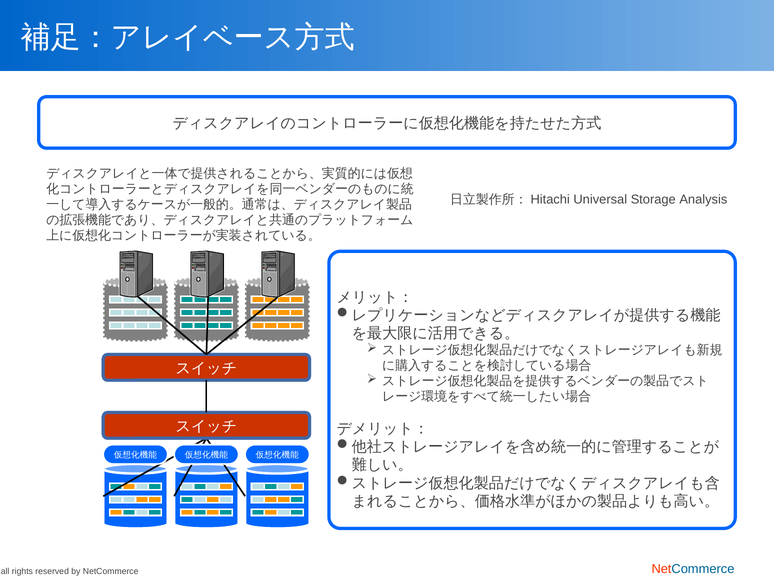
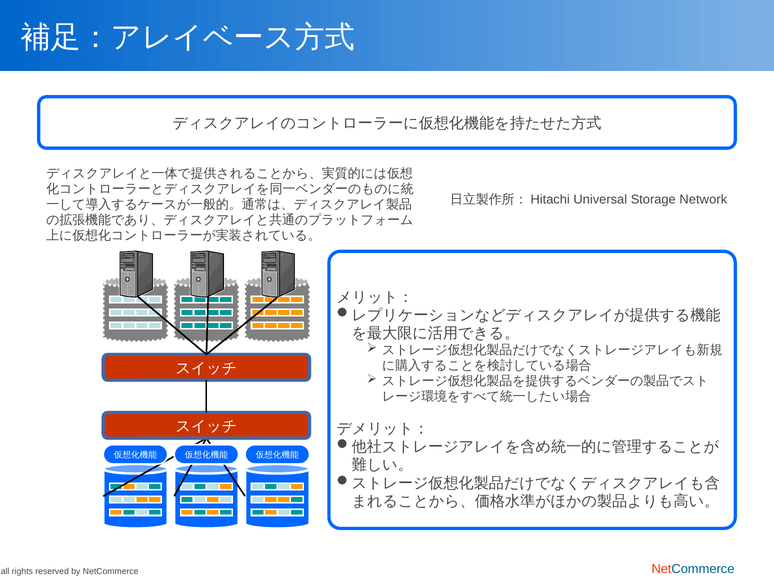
Analysis: Analysis -> Network
